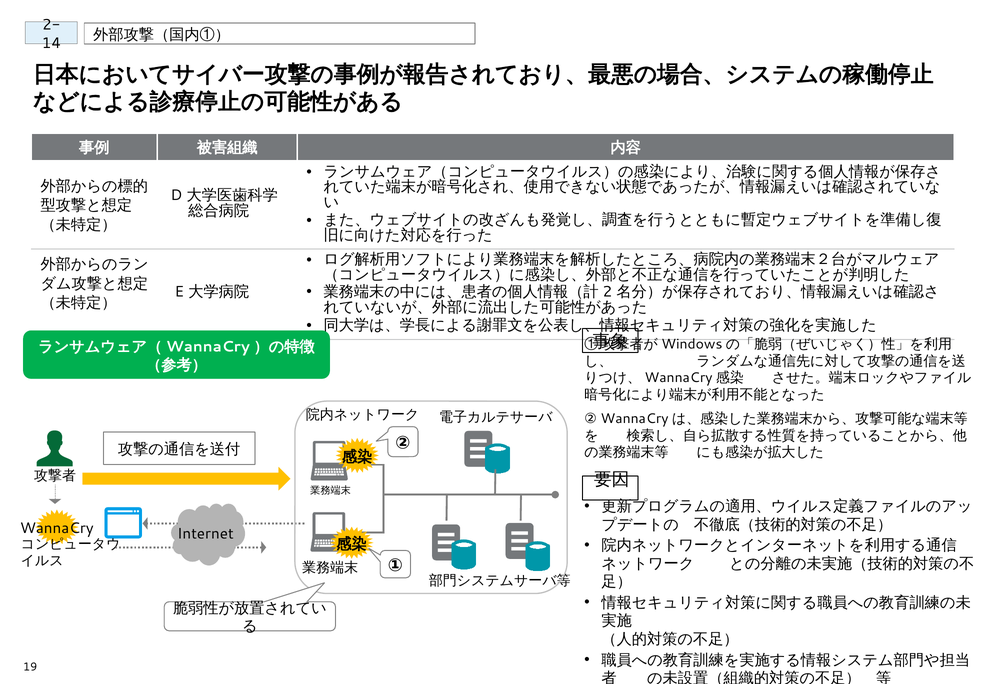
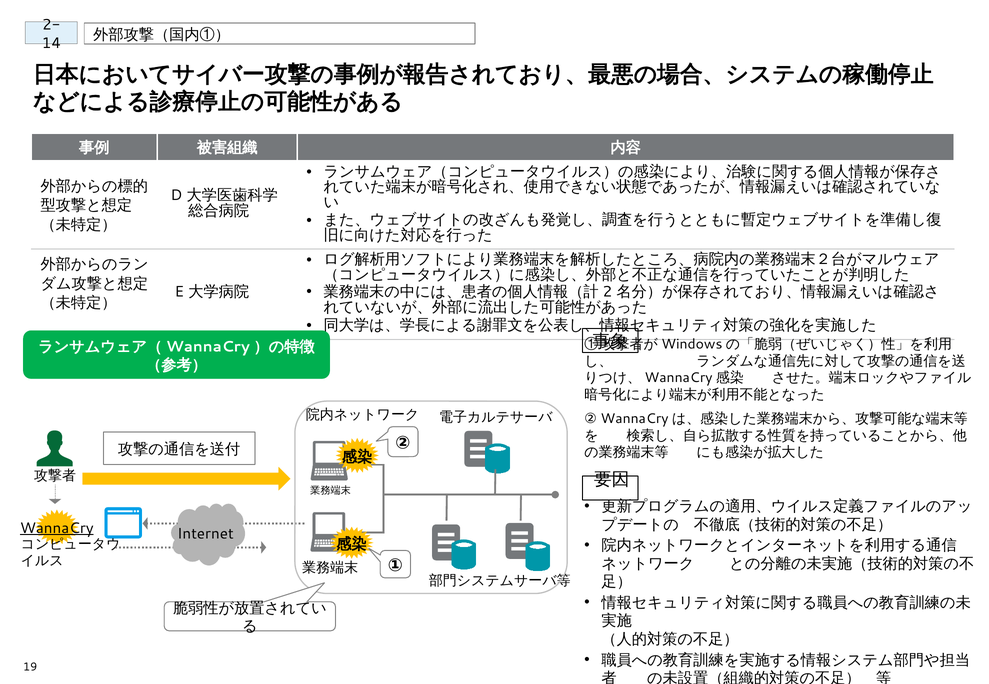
WannaCry underline: none -> present
